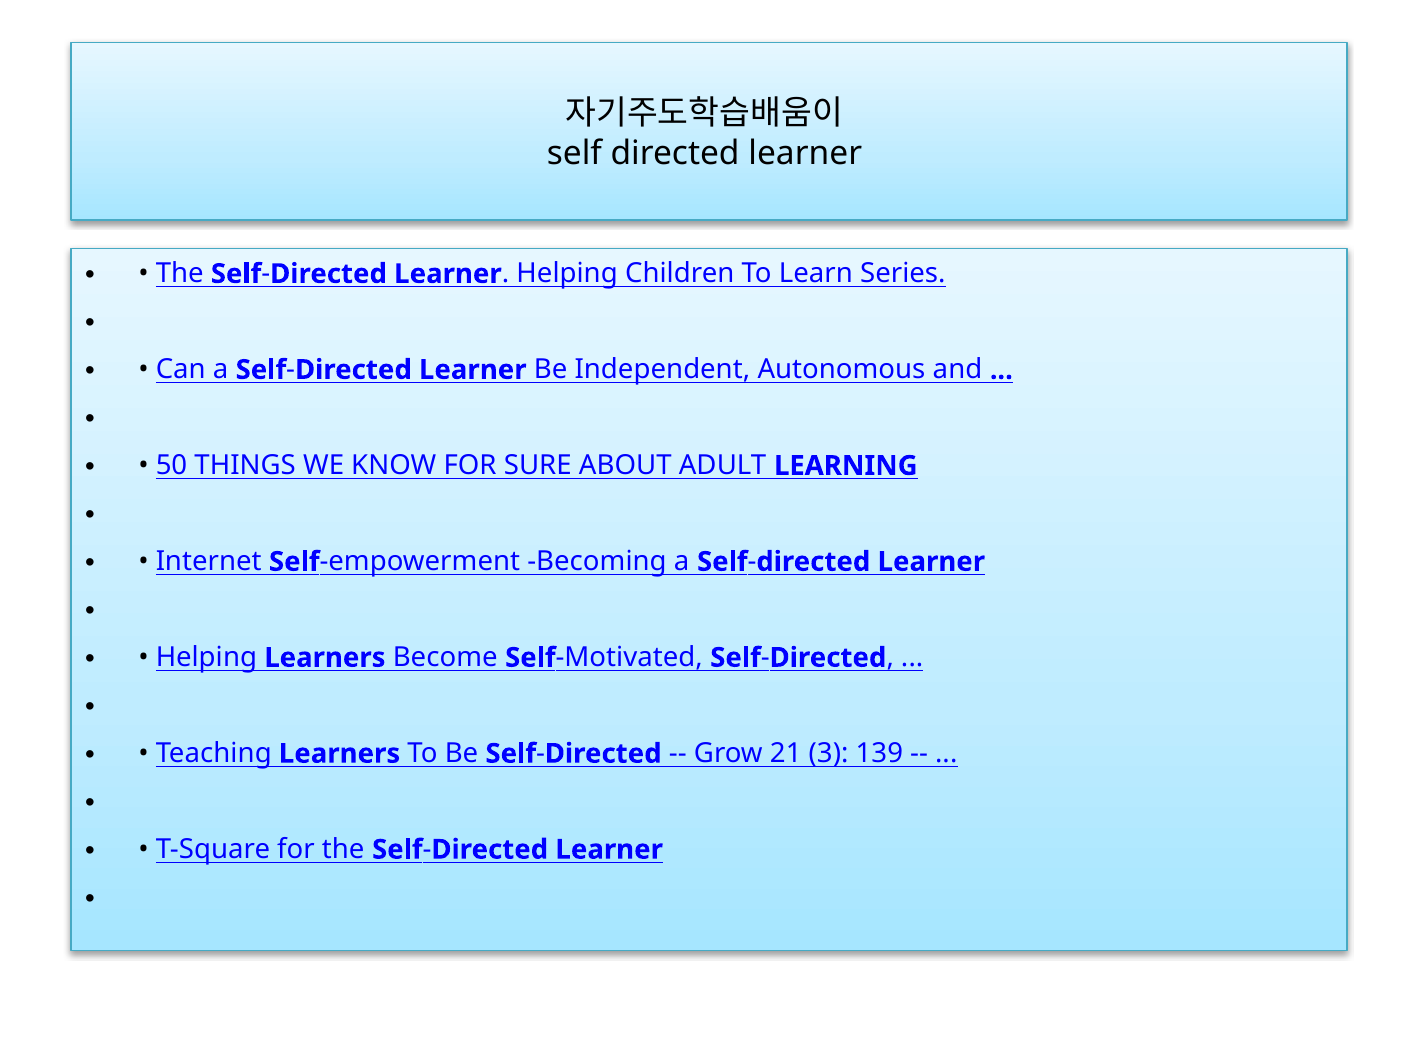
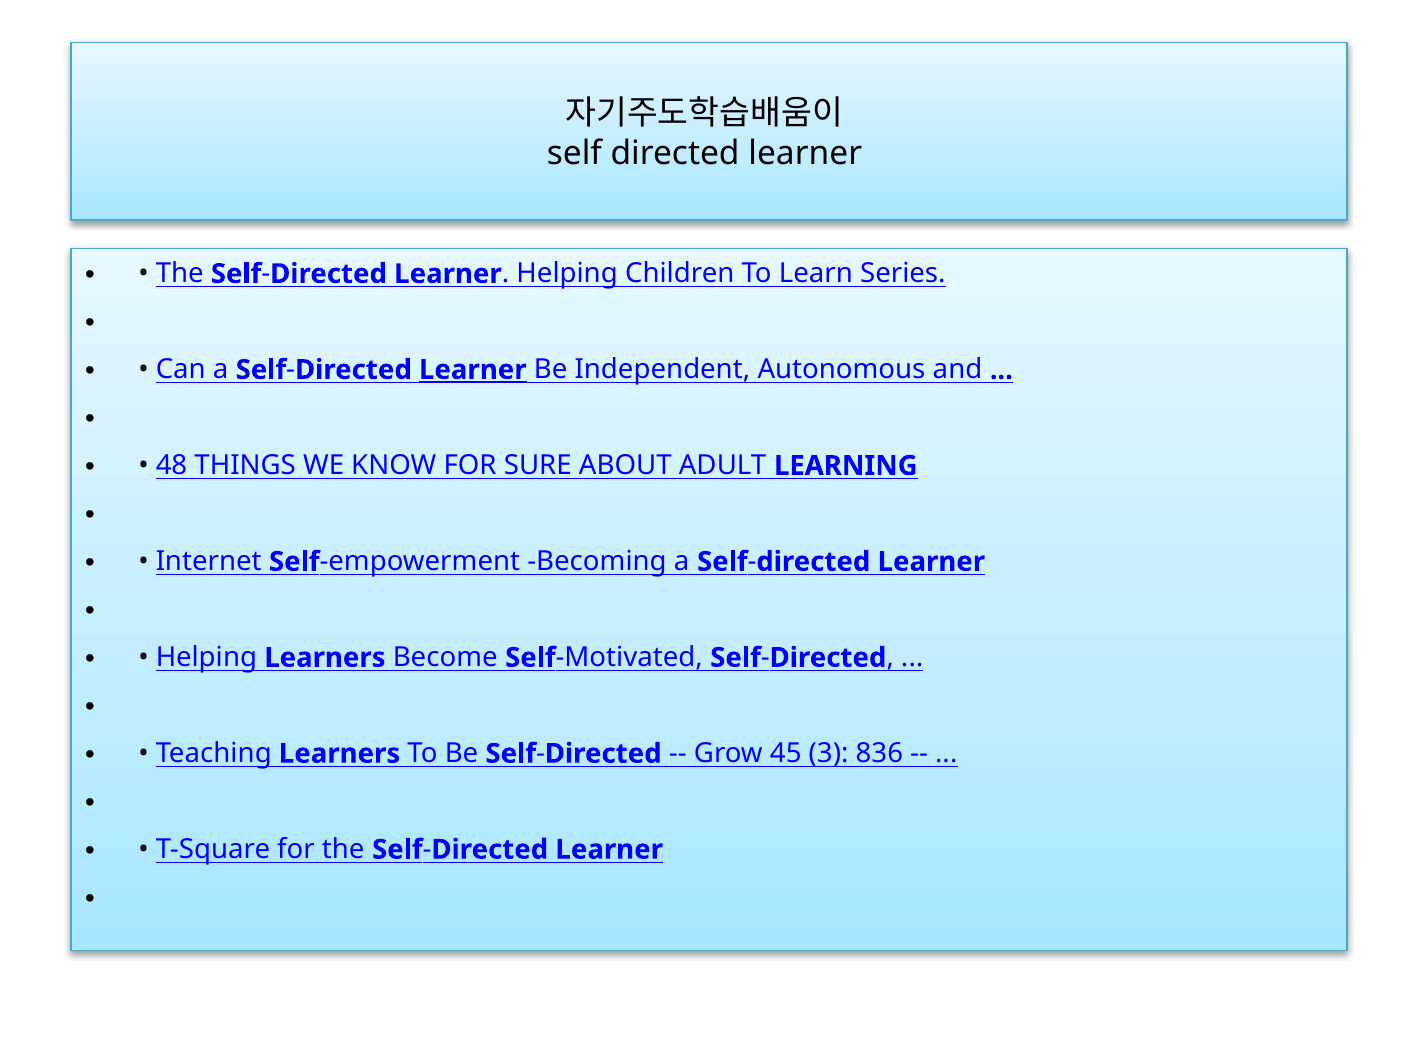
Learner at (473, 370) underline: none -> present
50: 50 -> 48
21: 21 -> 45
139: 139 -> 836
